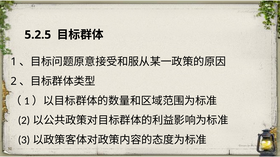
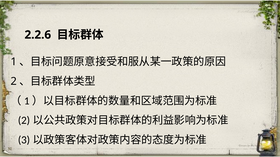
5.2.5: 5.2.5 -> 2.2.6
